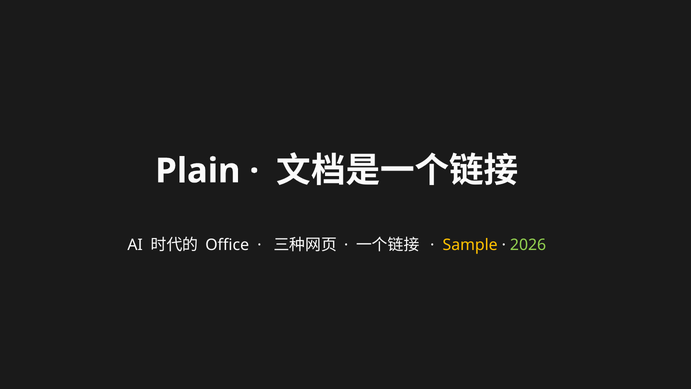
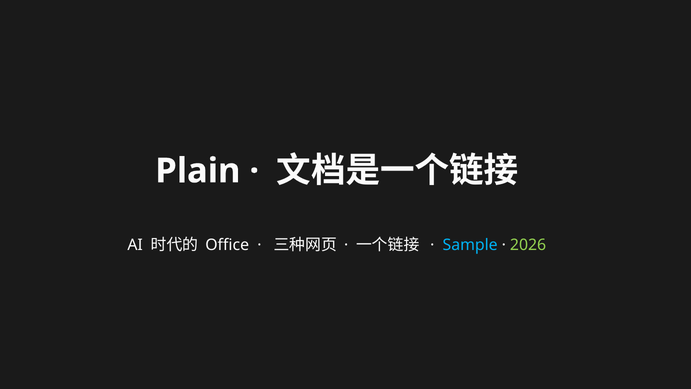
Sample colour: yellow -> light blue
